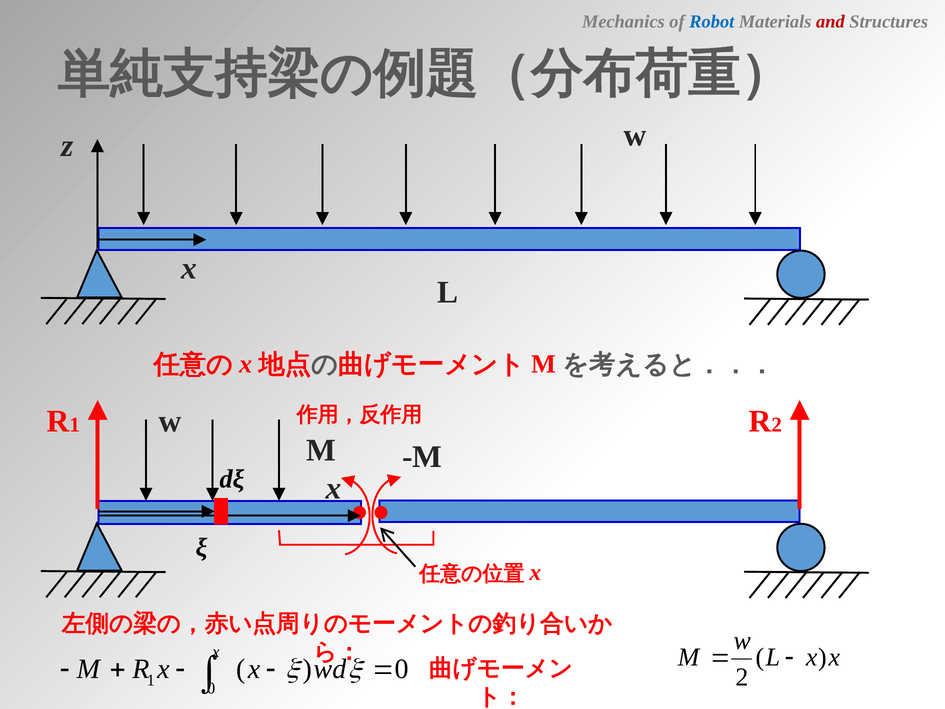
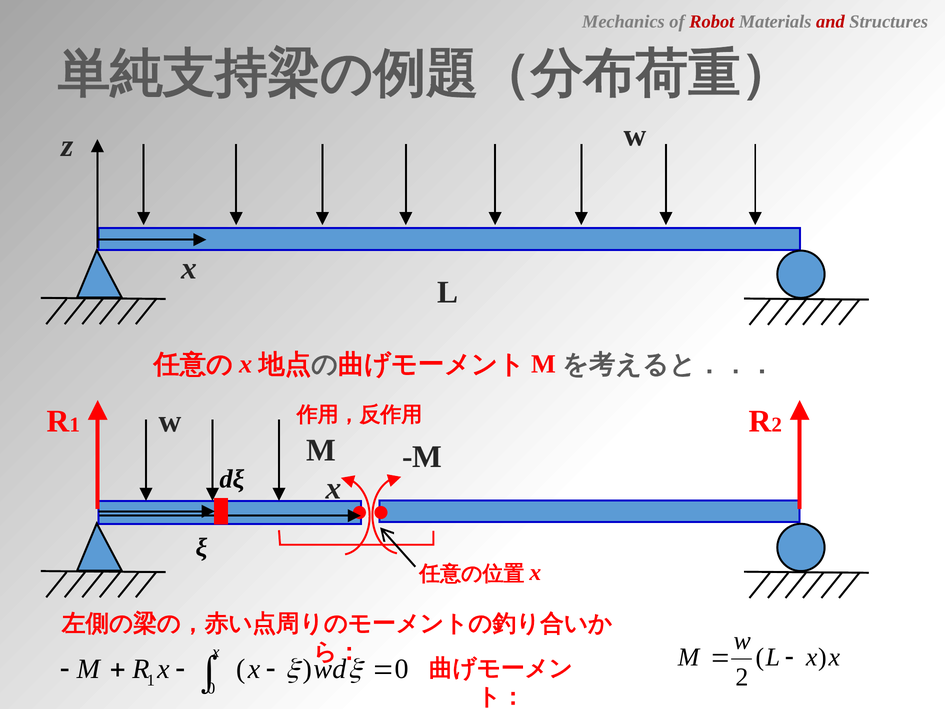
Robot colour: blue -> red
